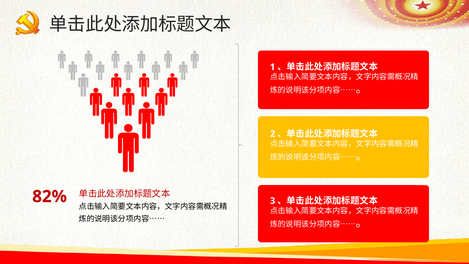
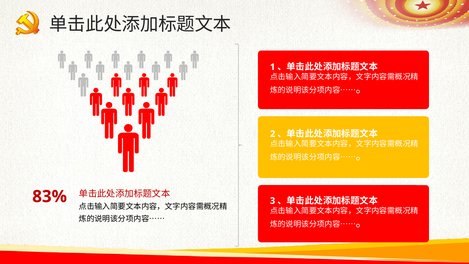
82%: 82% -> 83%
